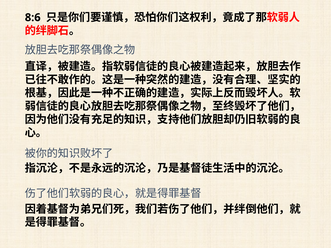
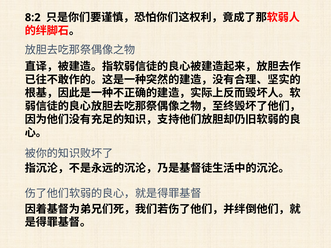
8:6: 8:6 -> 8:2
